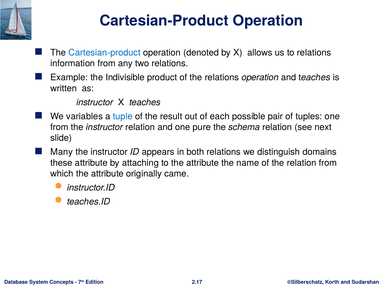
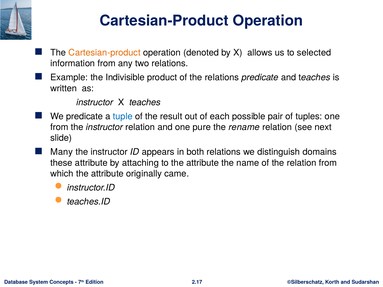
Cartesian-product at (105, 53) colour: blue -> orange
to relations: relations -> selected
relations operation: operation -> predicate
We variables: variables -> predicate
schema: schema -> rename
